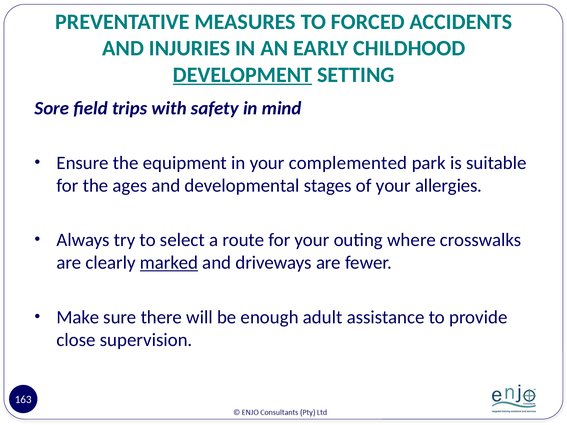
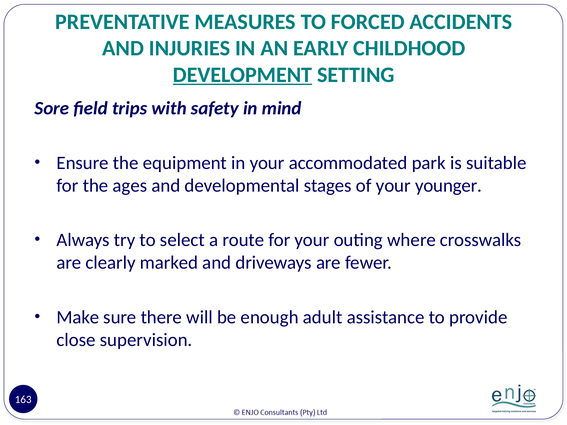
complemented: complemented -> accommodated
allergies: allergies -> younger
marked underline: present -> none
